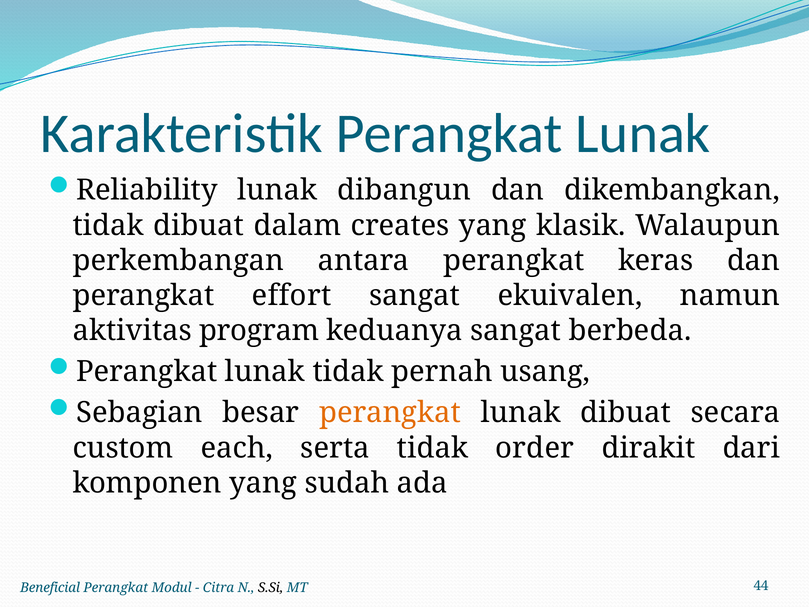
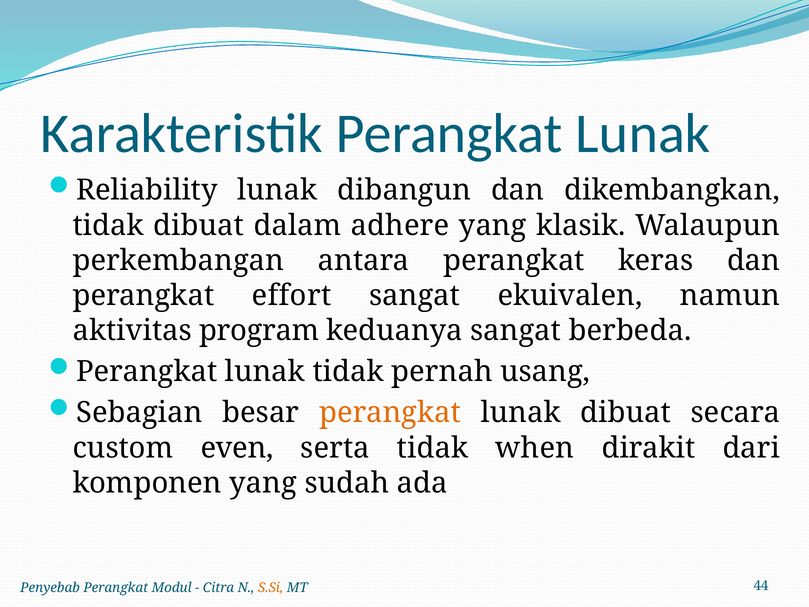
creates: creates -> adhere
each: each -> even
order: order -> when
Beneficial: Beneficial -> Penyebab
S.Si colour: black -> orange
